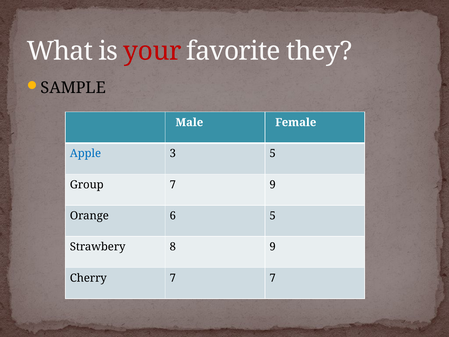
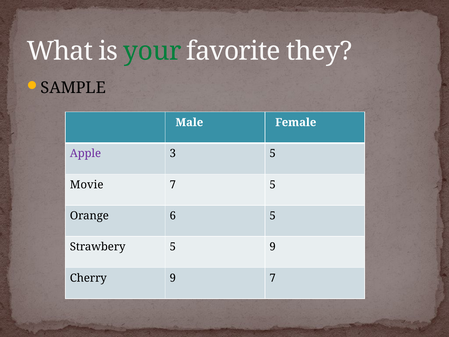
your colour: red -> green
Apple colour: blue -> purple
Group: Group -> Movie
7 9: 9 -> 5
Strawbery 8: 8 -> 5
Cherry 7: 7 -> 9
